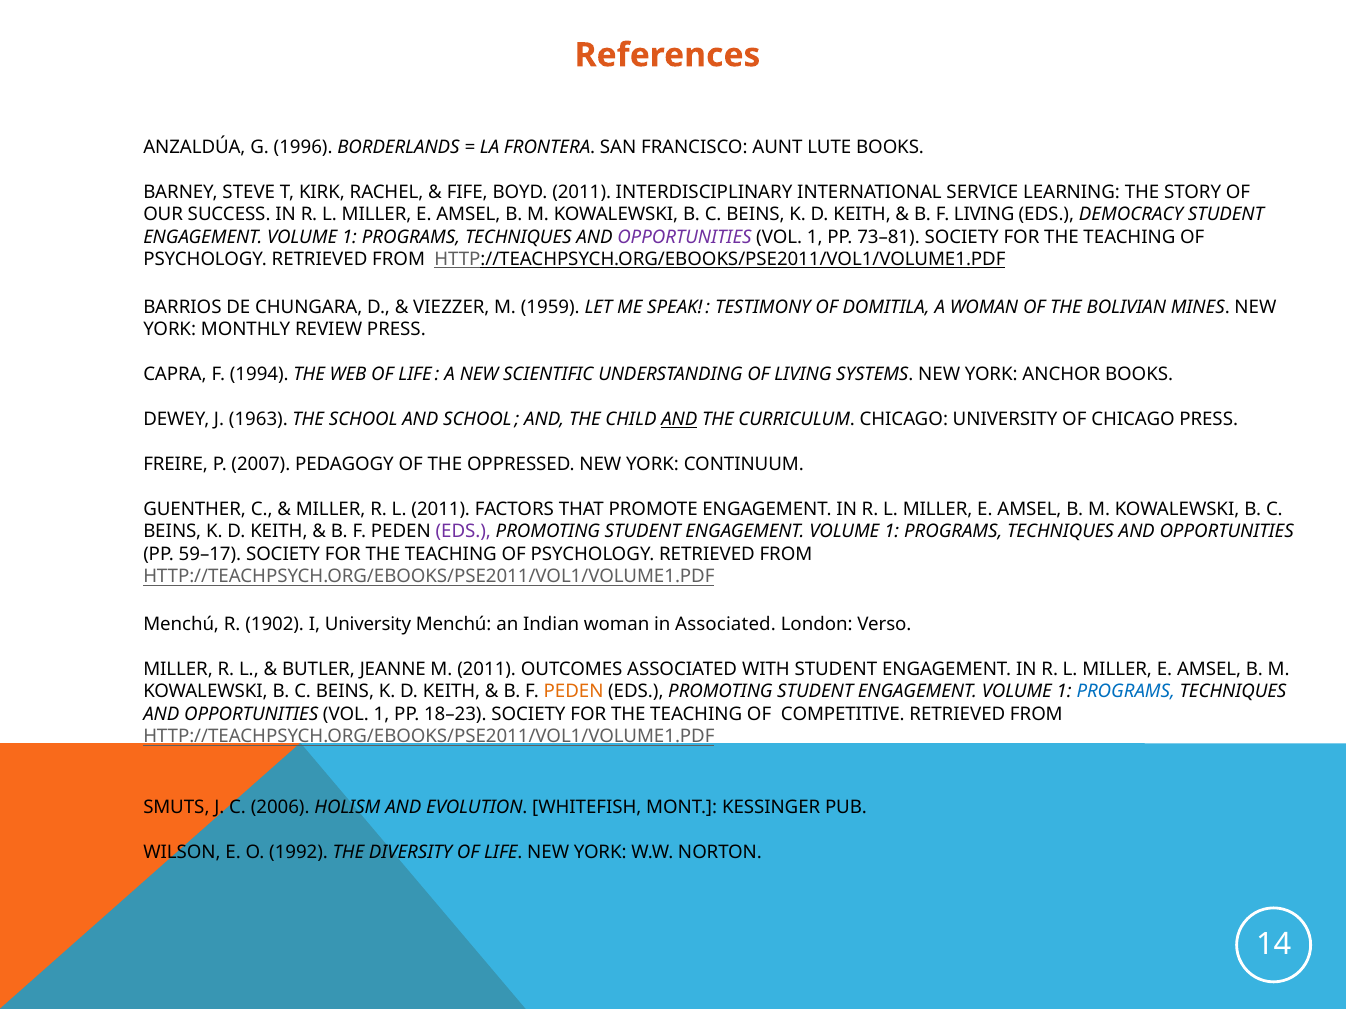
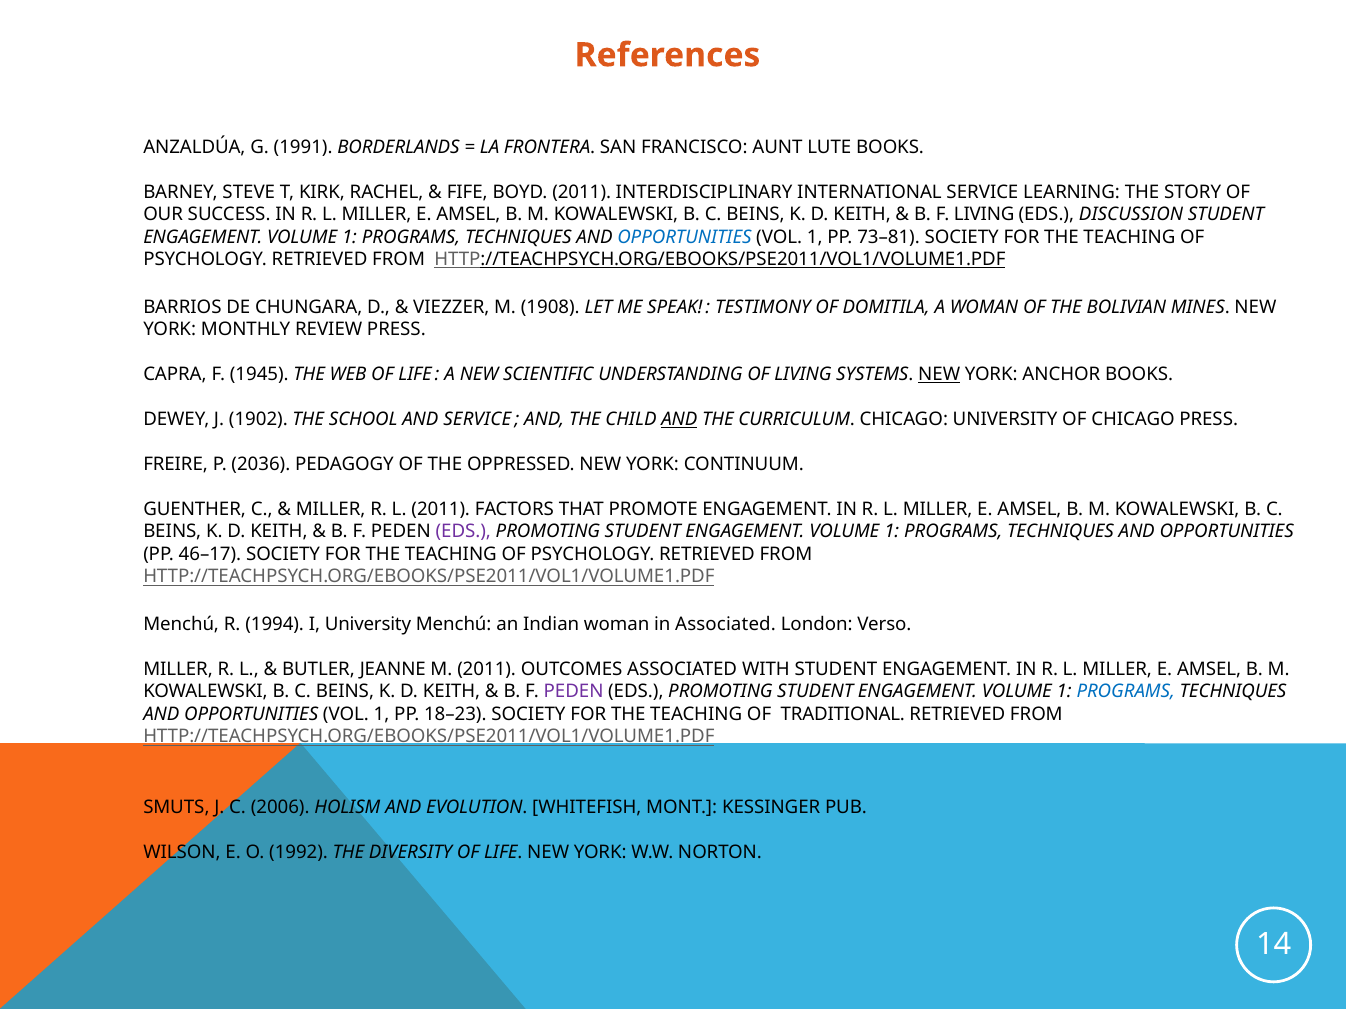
1996: 1996 -> 1991
DEMOCRACY: DEMOCRACY -> DISCUSSION
OPPORTUNITIES at (684, 237) colour: purple -> blue
1959: 1959 -> 1908
1994: 1994 -> 1945
NEW at (939, 375) underline: none -> present
1963: 1963 -> 1902
AND SCHOOL: SCHOOL -> SERVICE
2007: 2007 -> 2036
59–17: 59–17 -> 46–17
1902: 1902 -> 1994
PEDEN at (574, 692) colour: orange -> purple
COMPETITIVE: COMPETITIVE -> TRADITIONAL
